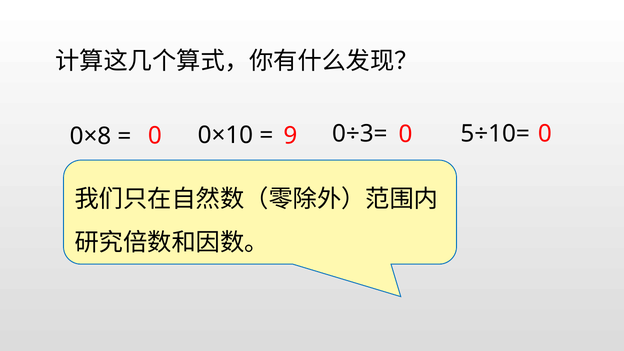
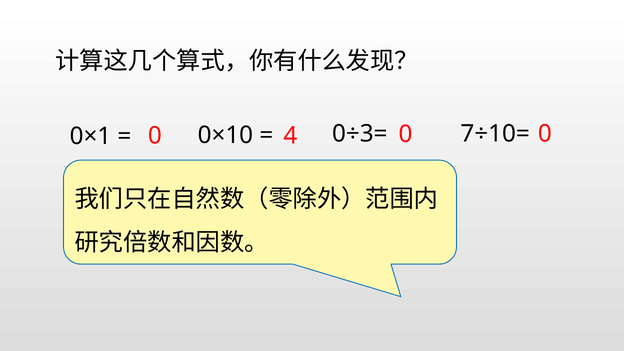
9: 9 -> 4
0×8: 0×8 -> 0×1
5÷10=: 5÷10= -> 7÷10=
